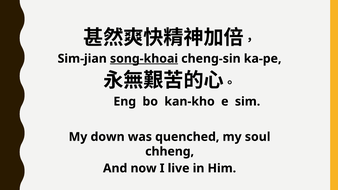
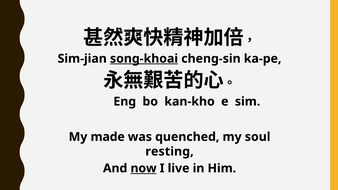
down: down -> made
chheng: chheng -> resting
now underline: none -> present
